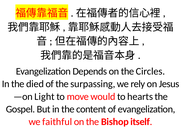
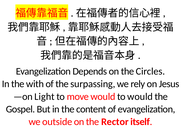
died: died -> with
to hearts: hearts -> would
faithful: faithful -> outside
Bishop: Bishop -> Rector
